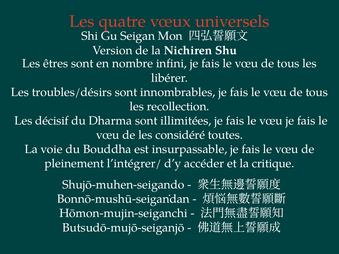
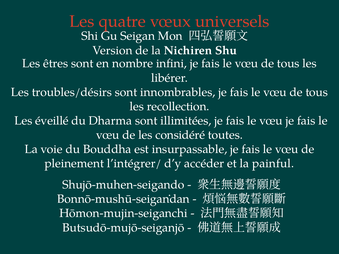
décisif: décisif -> éveillé
critique: critique -> painful
